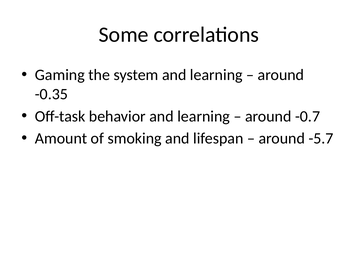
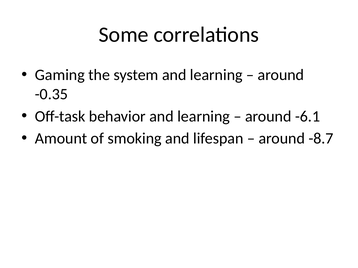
-0.7: -0.7 -> -6.1
-5.7: -5.7 -> -8.7
